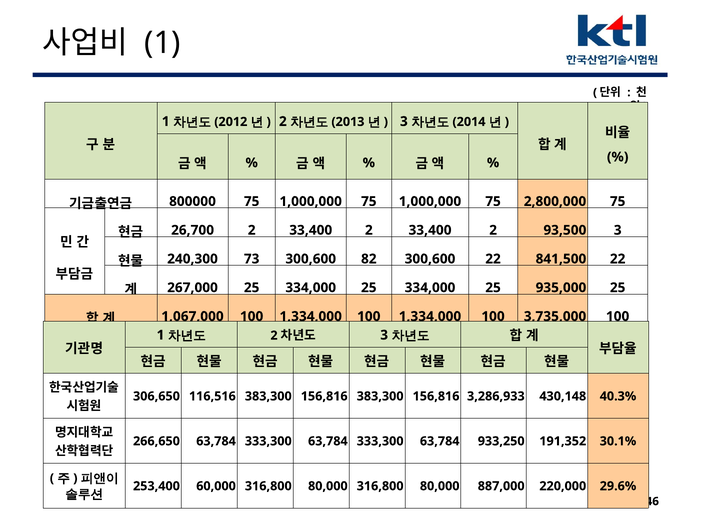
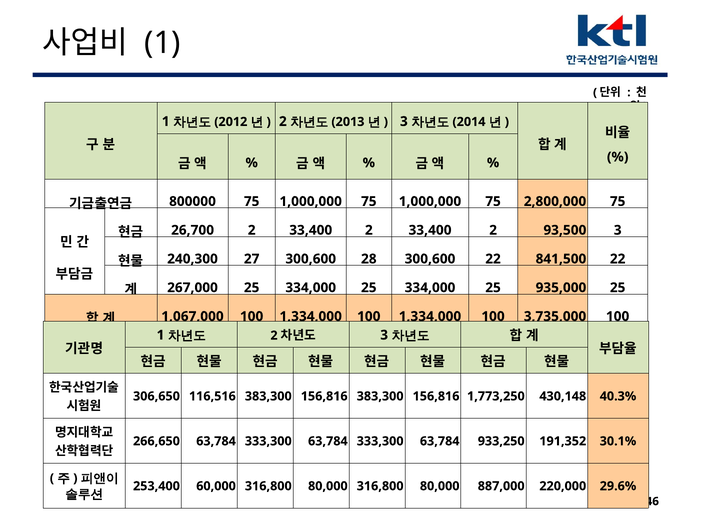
73: 73 -> 27
82: 82 -> 28
3,286,933: 3,286,933 -> 1,773,250
